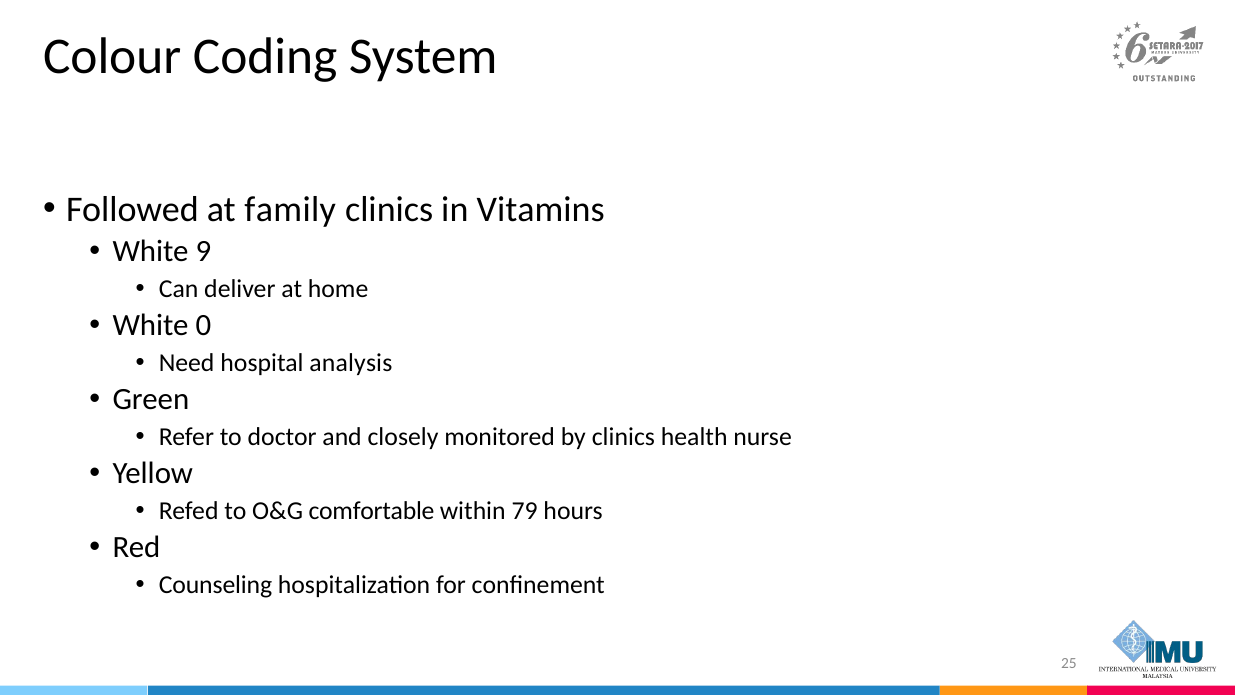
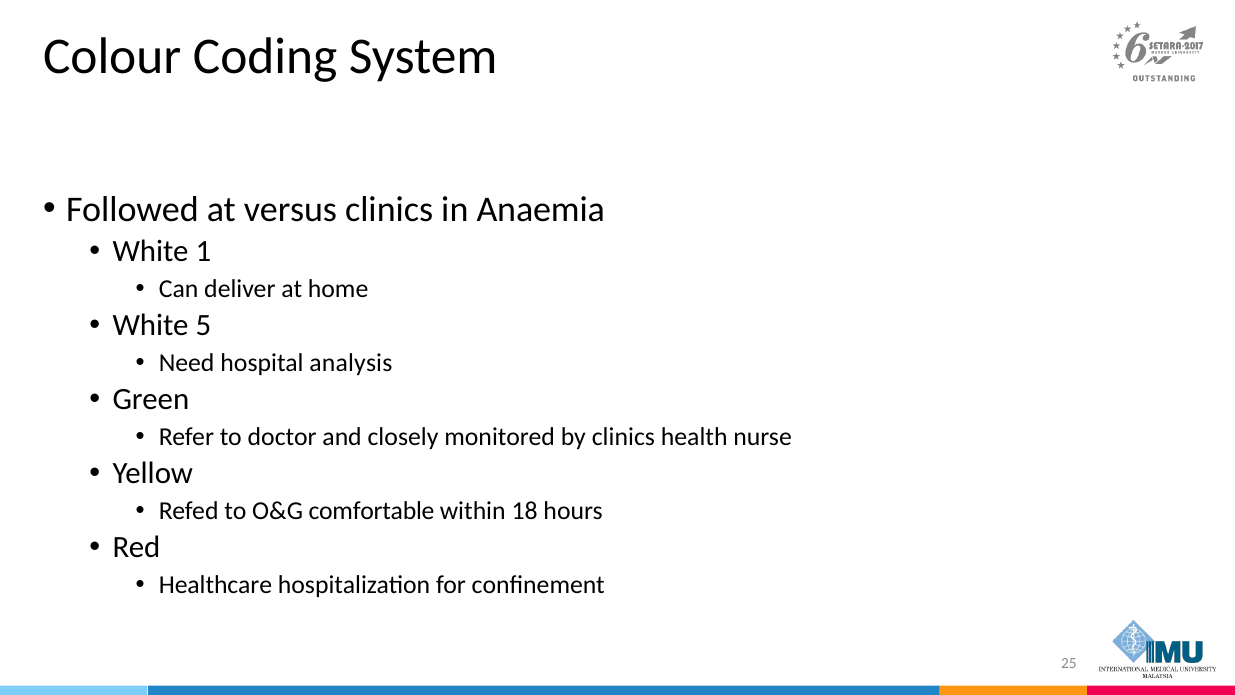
family: family -> versus
Vitamins: Vitamins -> Anaemia
9: 9 -> 1
0: 0 -> 5
79: 79 -> 18
Counseling: Counseling -> Healthcare
